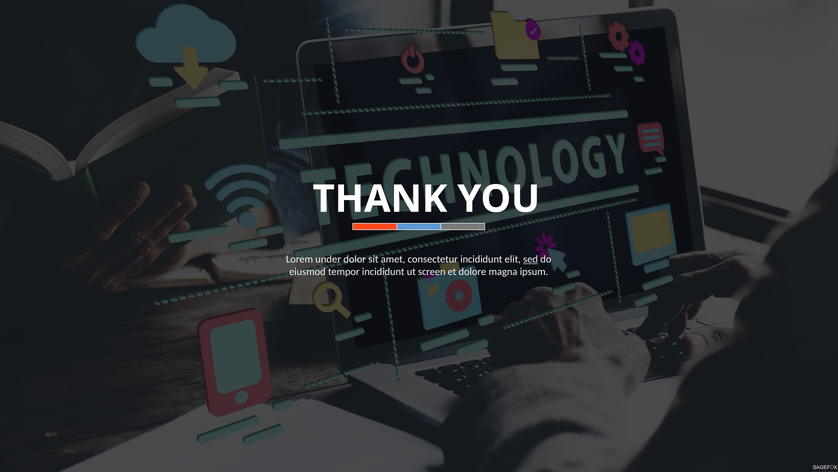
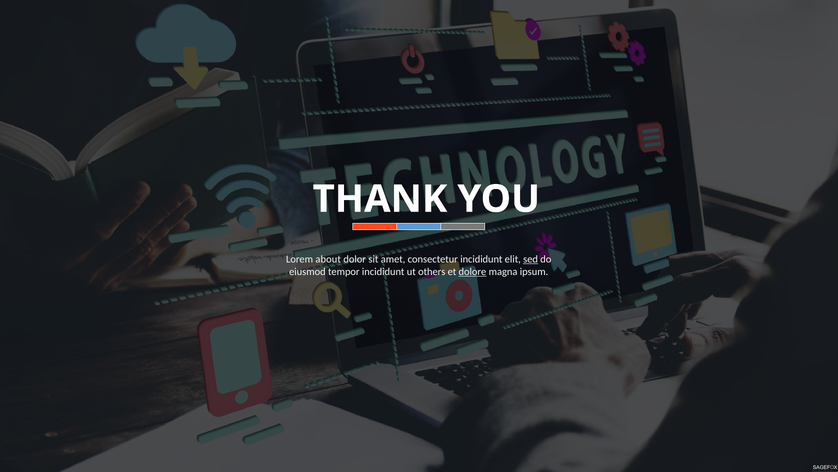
under: under -> about
screen: screen -> others
dolore underline: none -> present
